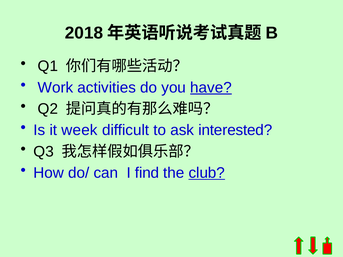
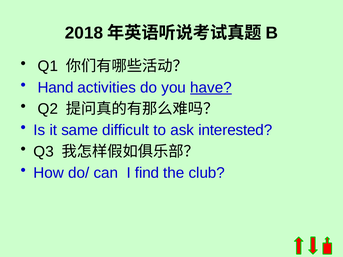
Work: Work -> Hand
week: week -> same
club underline: present -> none
